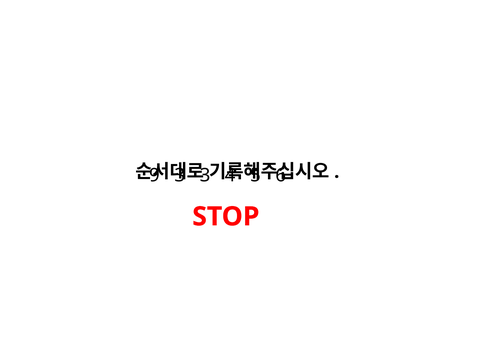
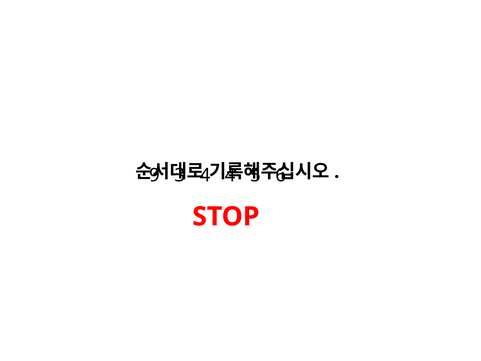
3 at (205, 175): 3 -> 4
